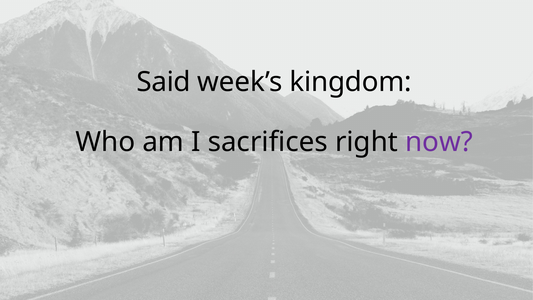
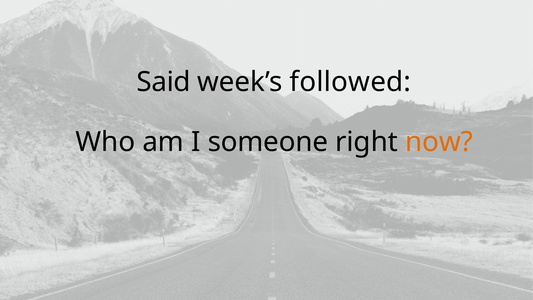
kingdom: kingdom -> followed
sacrifices: sacrifices -> someone
now colour: purple -> orange
